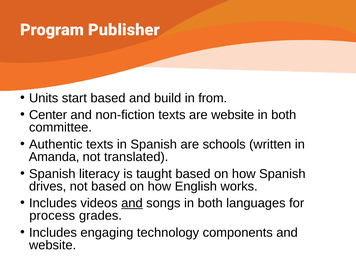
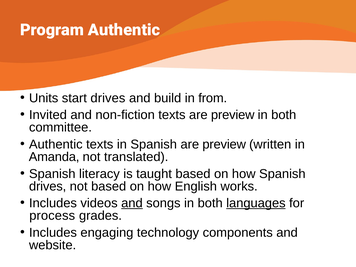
Program Publisher: Publisher -> Authentic
start based: based -> drives
Center: Center -> Invited
texts are website: website -> preview
Spanish are schools: schools -> preview
languages underline: none -> present
